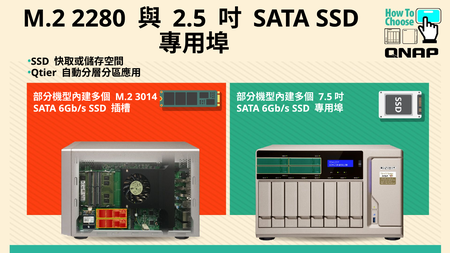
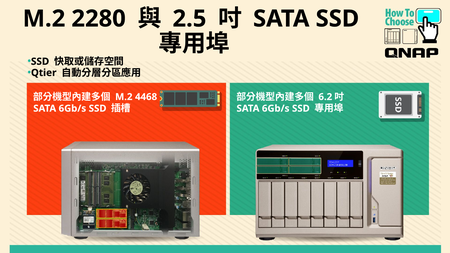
3014: 3014 -> 4468
7.5: 7.5 -> 6.2
